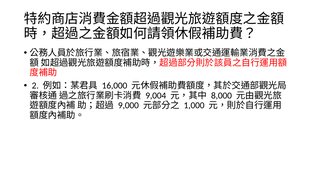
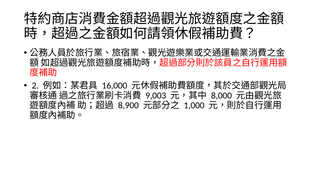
9,004: 9,004 -> 9,003
9,000: 9,000 -> 8,900
